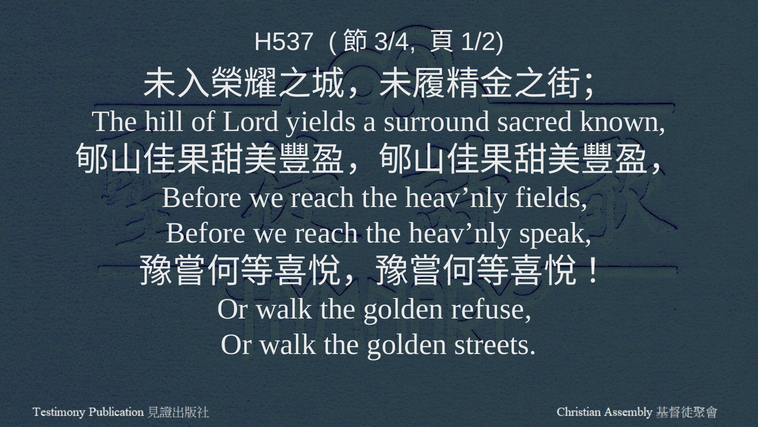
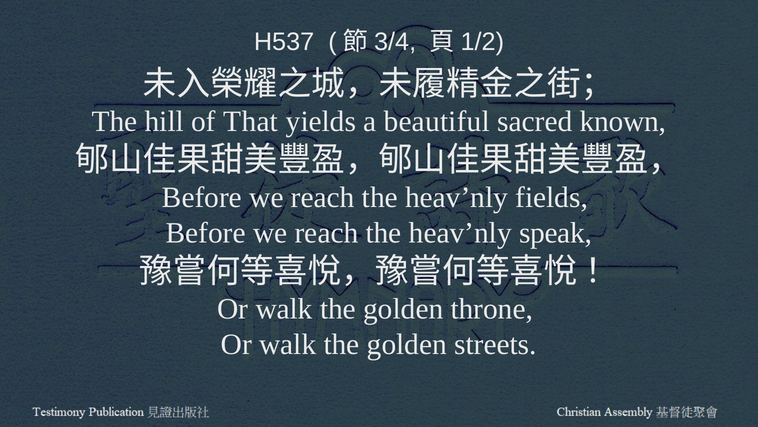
Lord: Lord -> That
surround: surround -> beautiful
refuse: refuse -> throne
